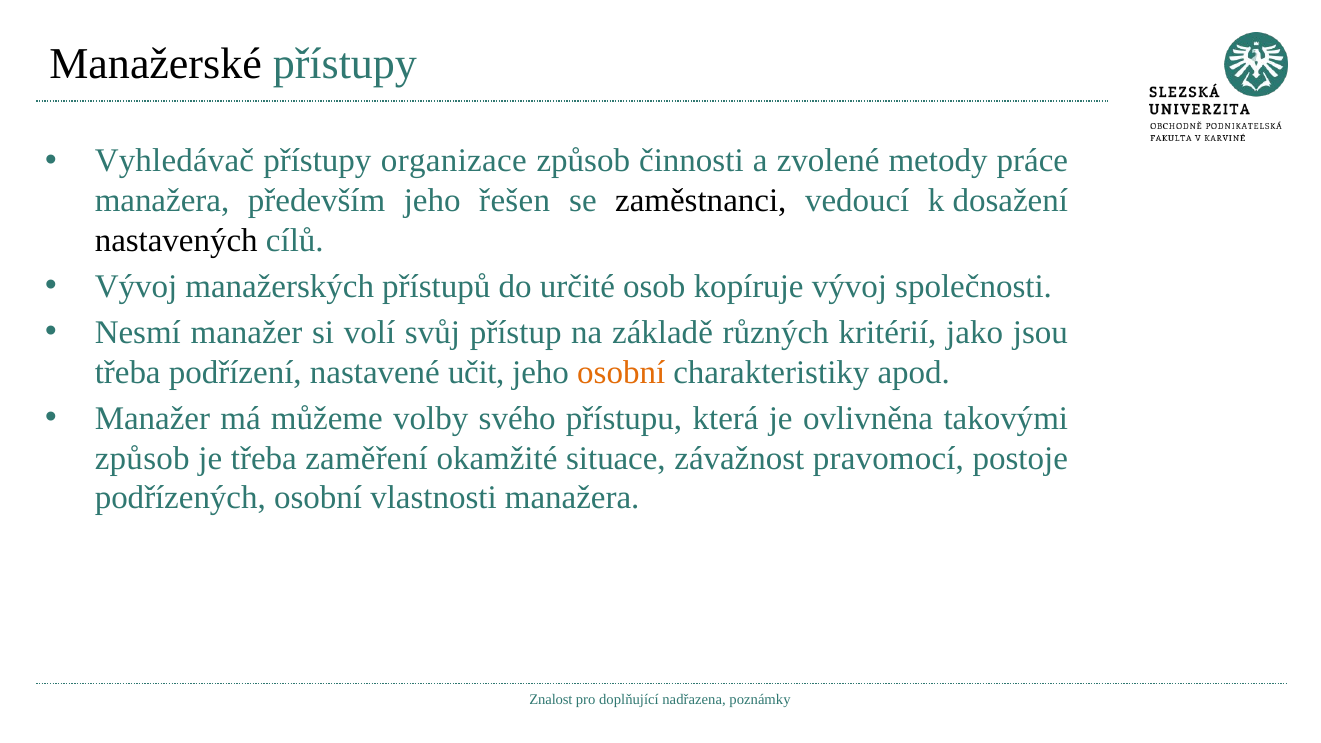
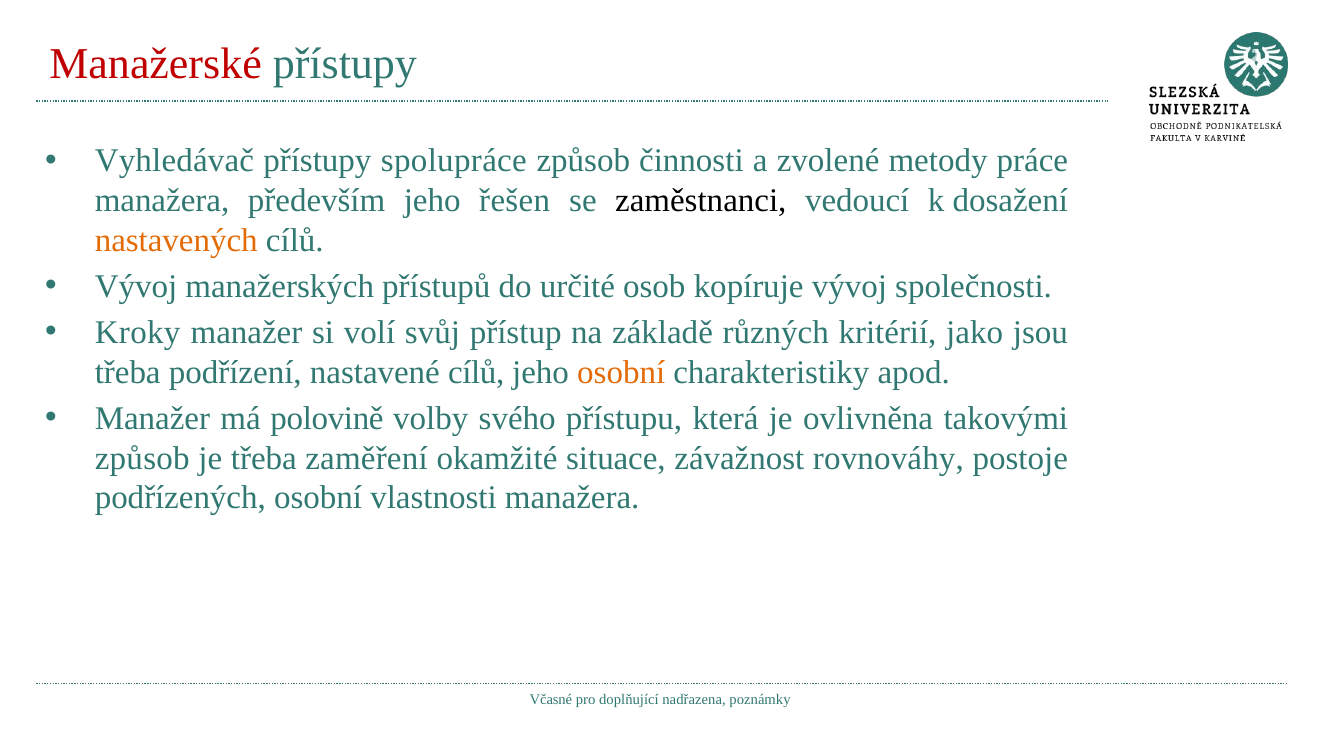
Manažerské colour: black -> red
organizace: organizace -> spolupráce
nastavených colour: black -> orange
Nesmí: Nesmí -> Kroky
nastavené učit: učit -> cílů
můžeme: můžeme -> polovině
pravomocí: pravomocí -> rovnováhy
Znalost: Znalost -> Včasné
